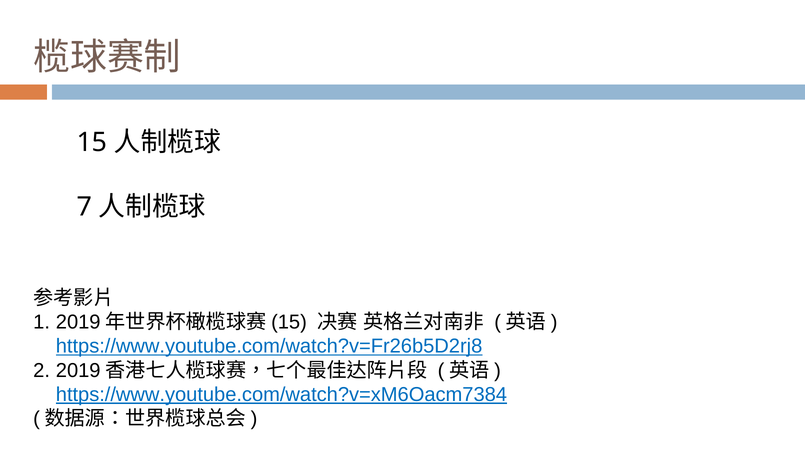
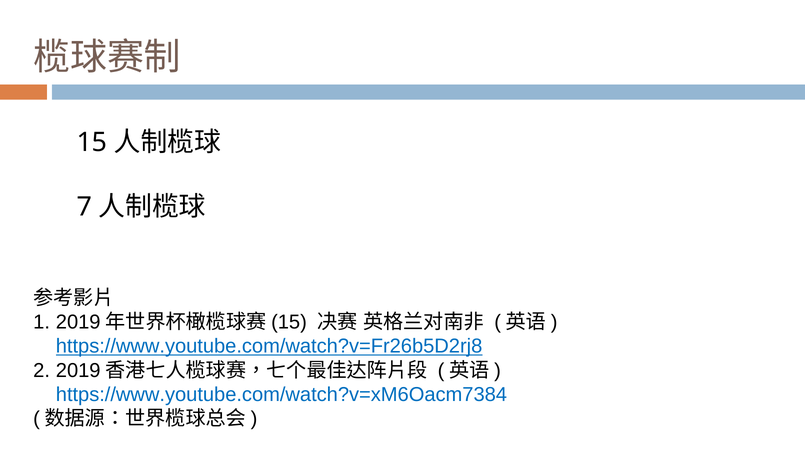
https://www.youtube.com/watch?v=xM6Oacm7384 underline: present -> none
